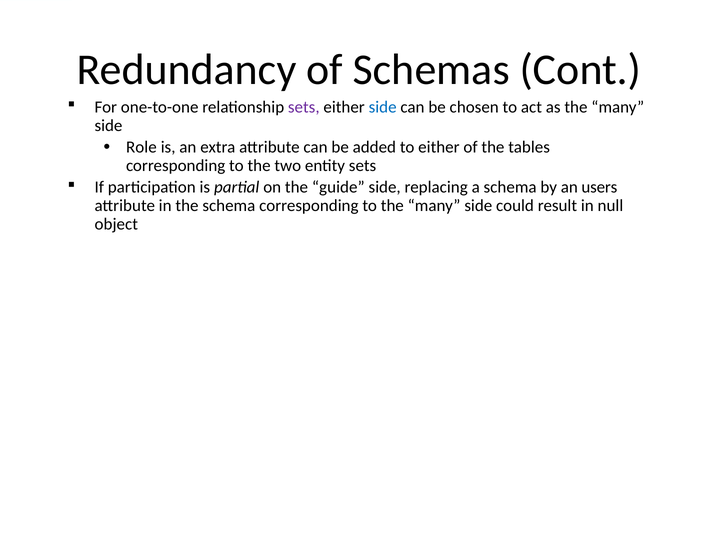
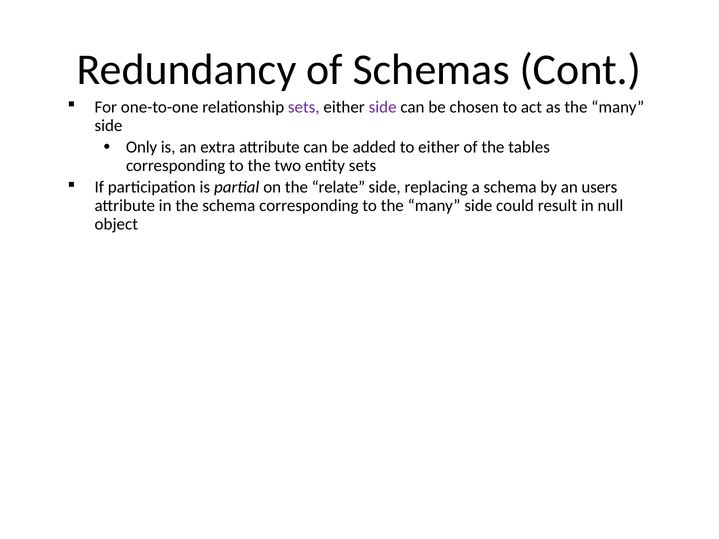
side at (383, 107) colour: blue -> purple
Role: Role -> Only
guide: guide -> relate
